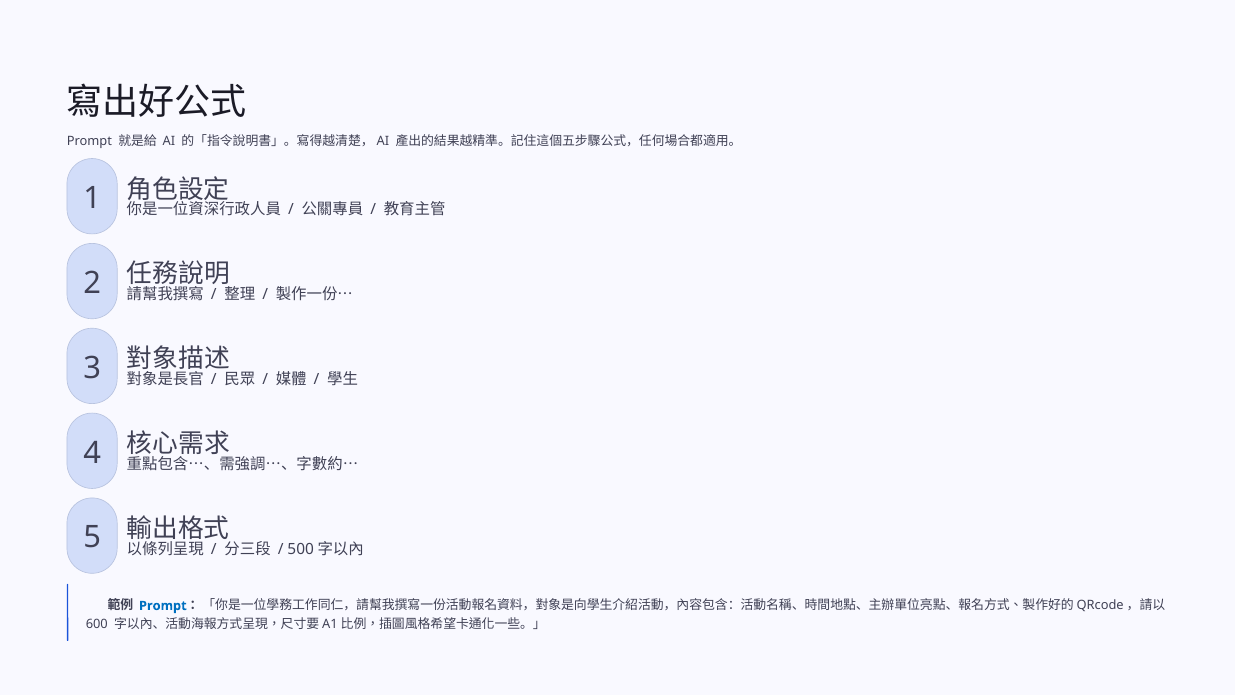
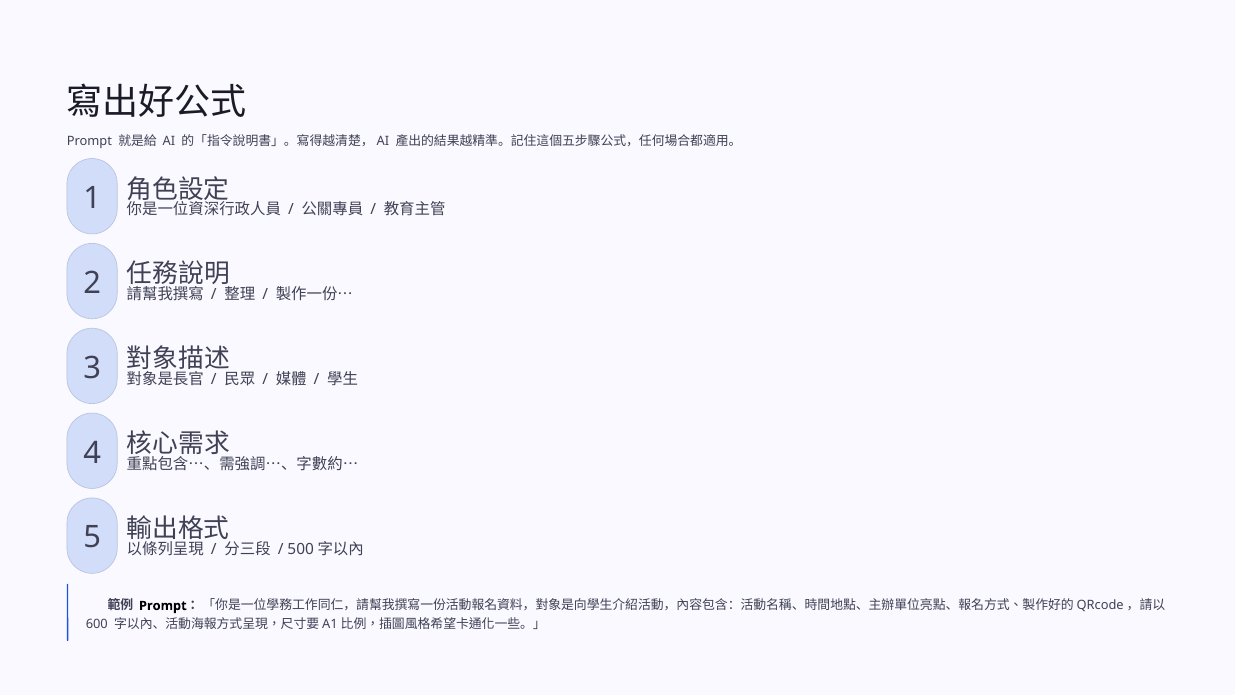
Prompt at (163, 605) colour: blue -> black
